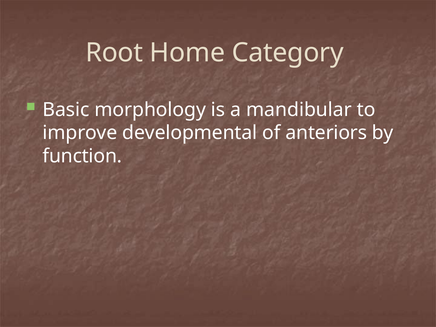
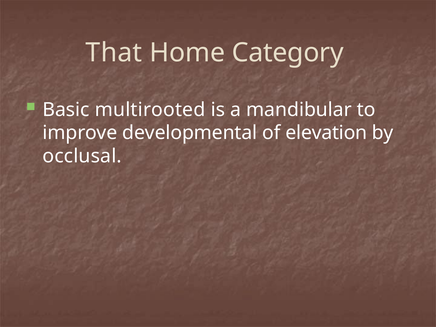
Root: Root -> That
morphology: morphology -> multirooted
anteriors: anteriors -> elevation
function: function -> occlusal
